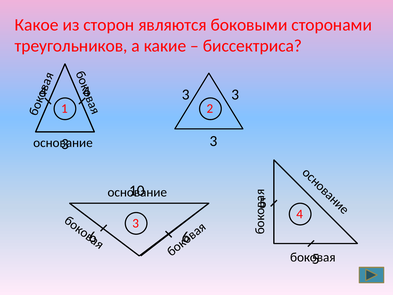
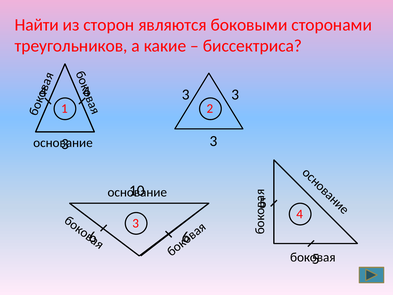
Какое: Какое -> Найти
